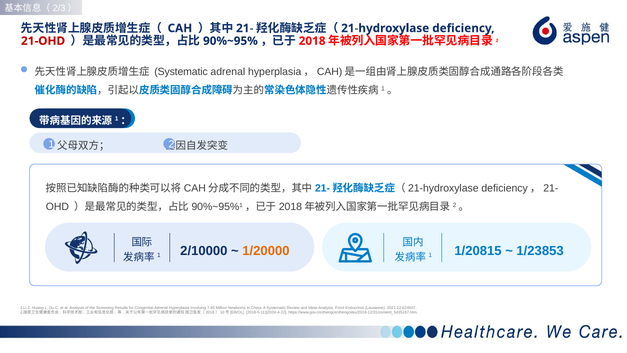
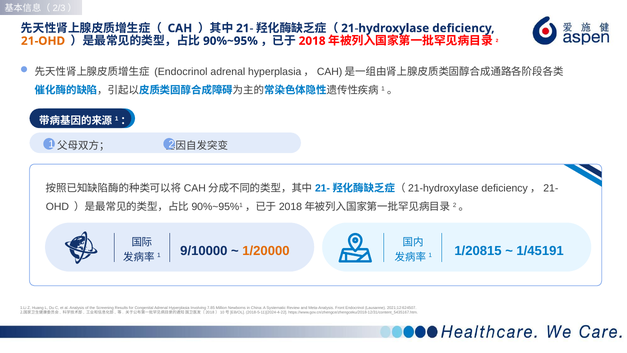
21-OHD colour: red -> orange
Systematic at (181, 72): Systematic -> Endocrinol
2/10000: 2/10000 -> 9/10000
1/23853: 1/23853 -> 1/45191
